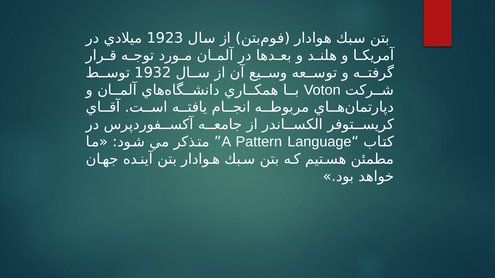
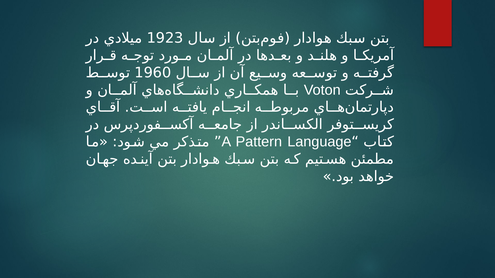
1932: 1932 -> 1960
